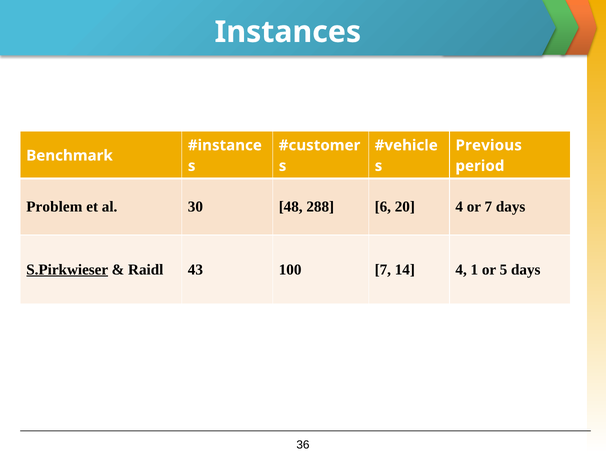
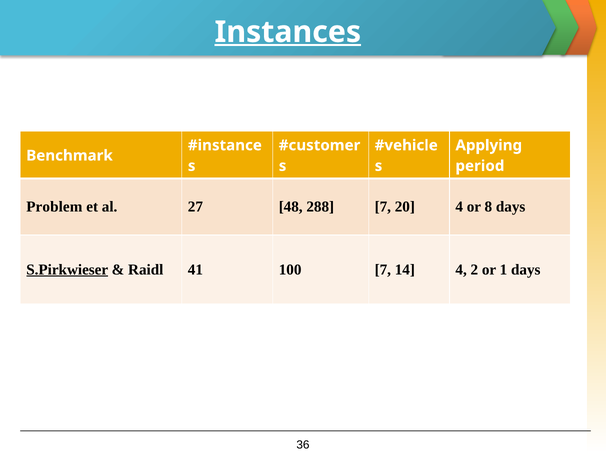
Instances underline: none -> present
Previous: Previous -> Applying
30: 30 -> 27
288 6: 6 -> 7
or 7: 7 -> 8
43: 43 -> 41
1: 1 -> 2
5: 5 -> 1
